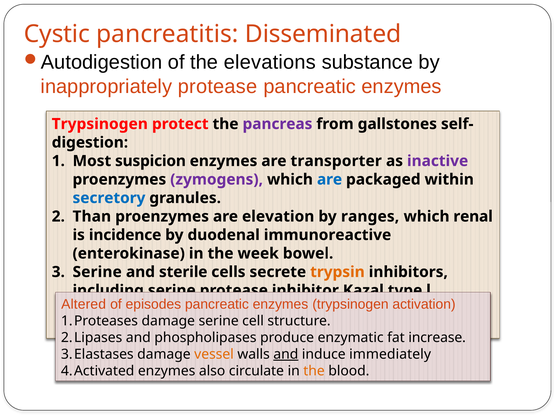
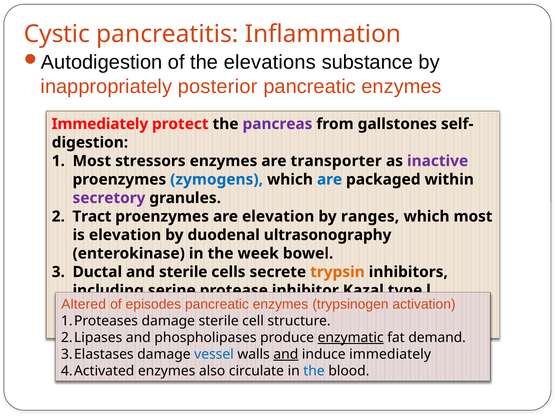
Disseminated: Disseminated -> Inflammation
inappropriately protease: protease -> posterior
Trypsinogen at (100, 124): Trypsinogen -> Immediately
suspicion: suspicion -> stressors
zymogens colour: purple -> blue
secretory colour: blue -> purple
Than: Than -> Tract
which renal: renal -> most
is incidence: incidence -> elevation
immunoreactive: immunoreactive -> ultrasonography
Serine at (97, 272): Serine -> Ductal
damage serine: serine -> sterile
enzymatic underline: none -> present
increase: increase -> demand
vessel colour: orange -> blue
the at (314, 371) colour: orange -> blue
